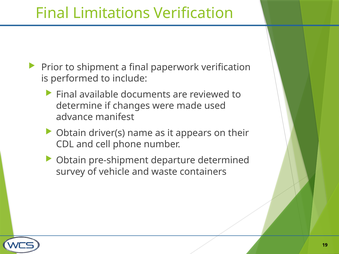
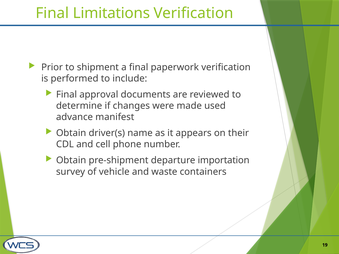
available: available -> approval
determined: determined -> importation
